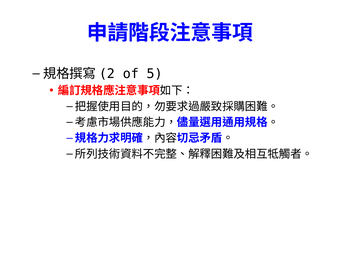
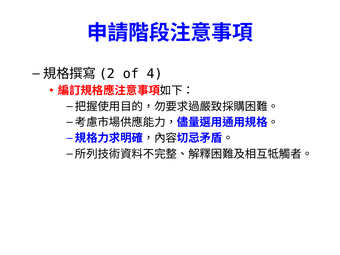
5: 5 -> 4
